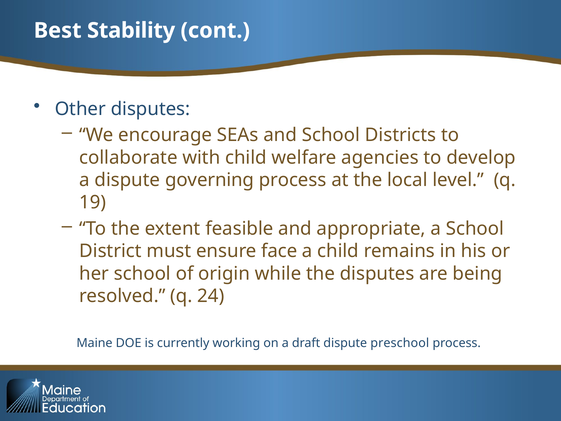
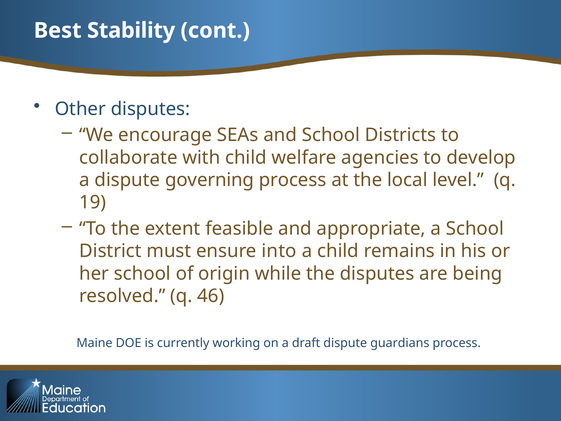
face: face -> into
24: 24 -> 46
preschool: preschool -> guardians
